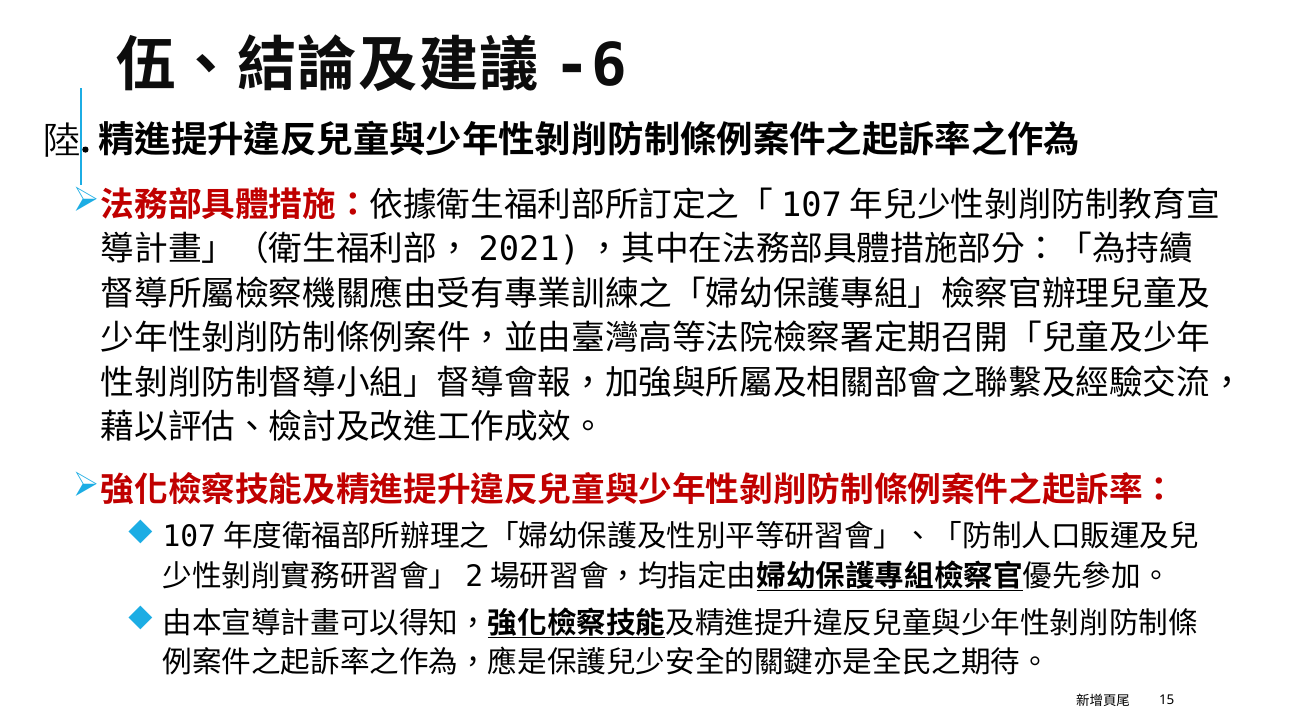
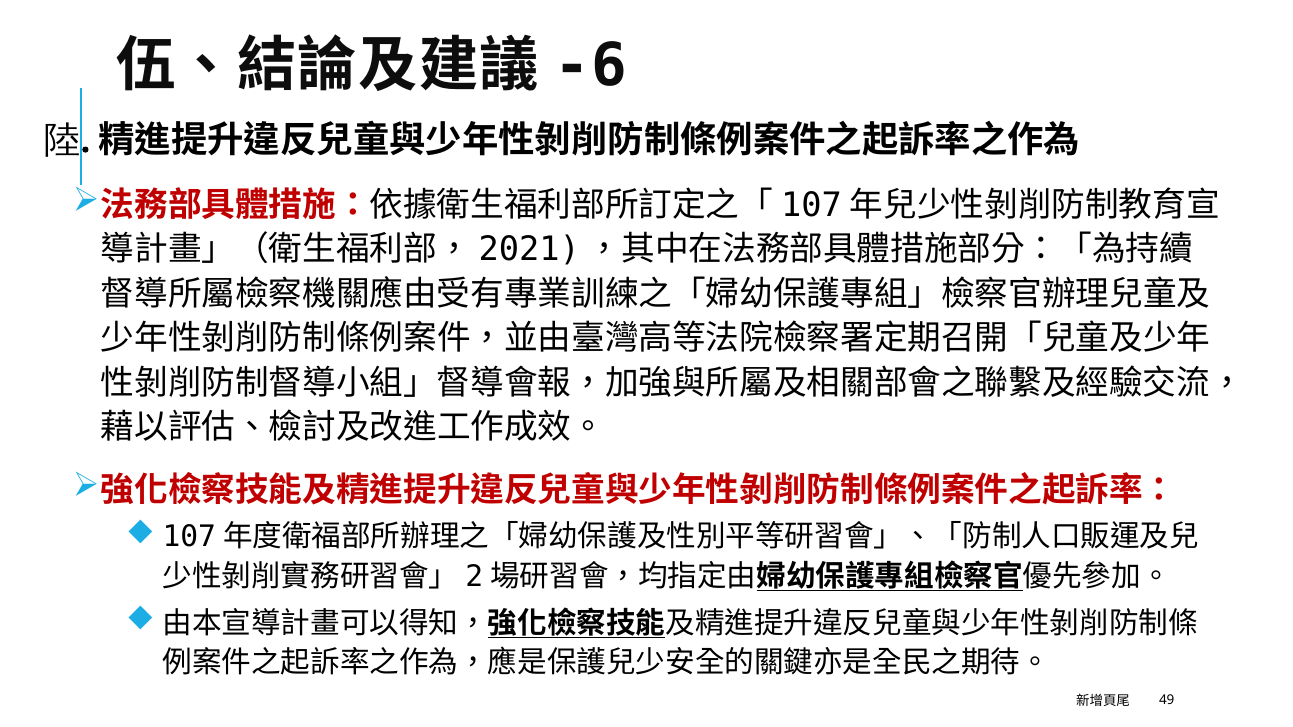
15: 15 -> 49
